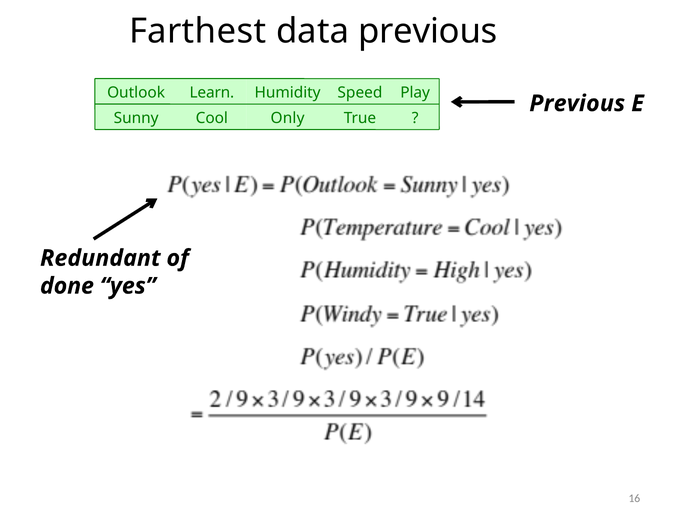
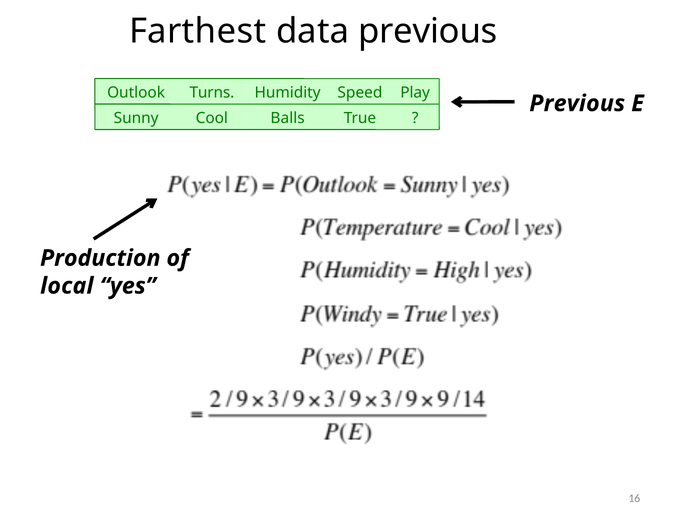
Learn: Learn -> Turns
Only: Only -> Balls
Redundant: Redundant -> Production
done: done -> local
